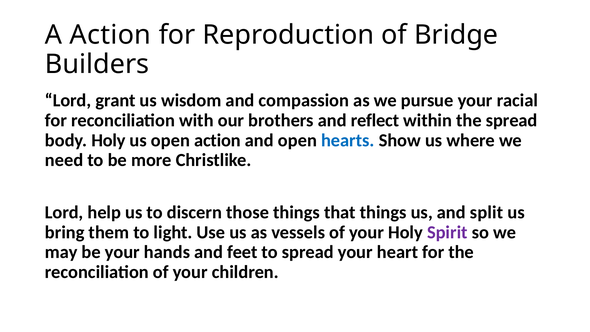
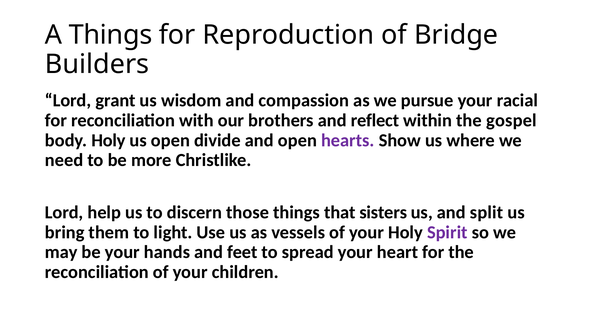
A Action: Action -> Things
the spread: spread -> gospel
open action: action -> divide
hearts colour: blue -> purple
that things: things -> sisters
